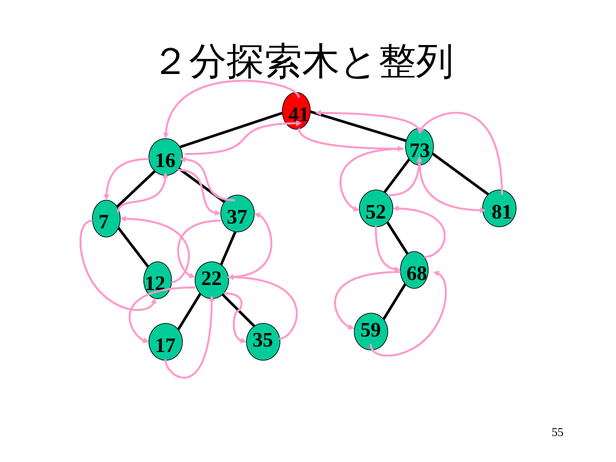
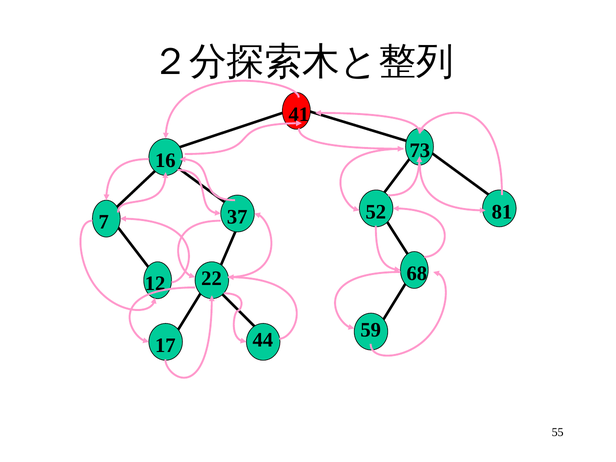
35: 35 -> 44
